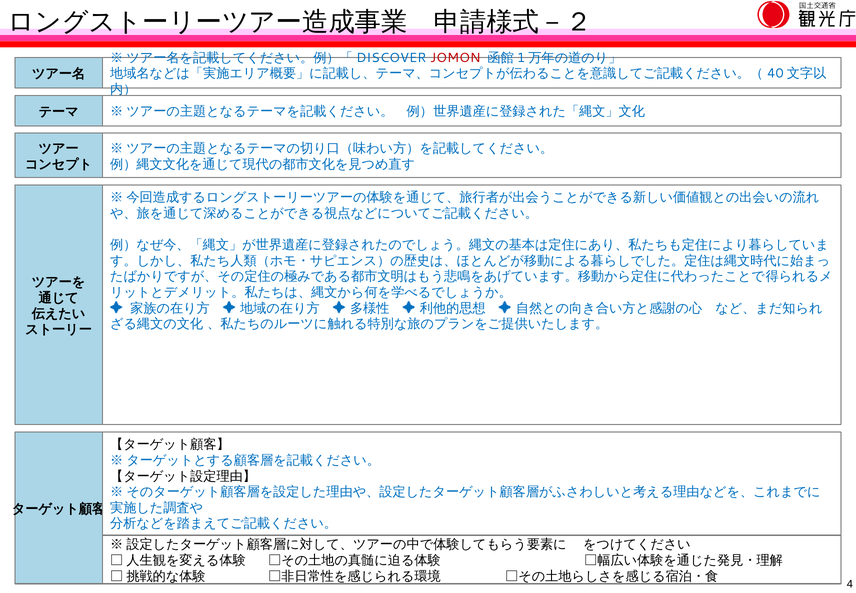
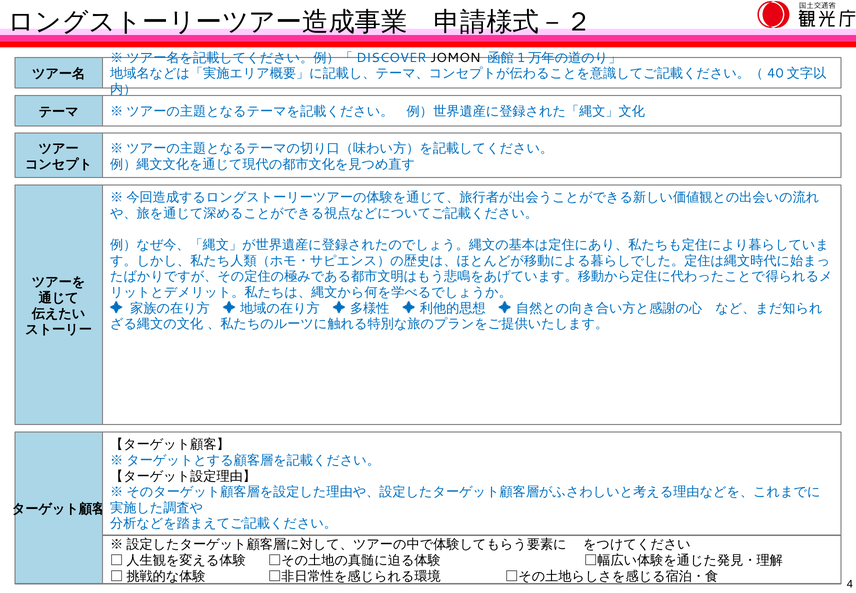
JOMON colour: red -> black
